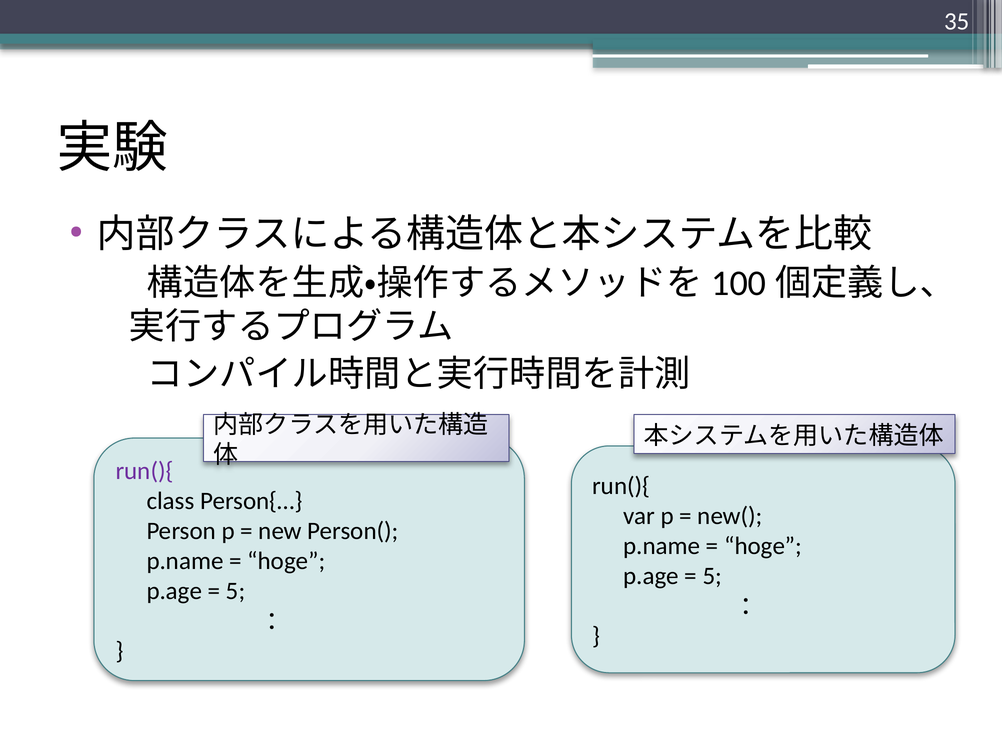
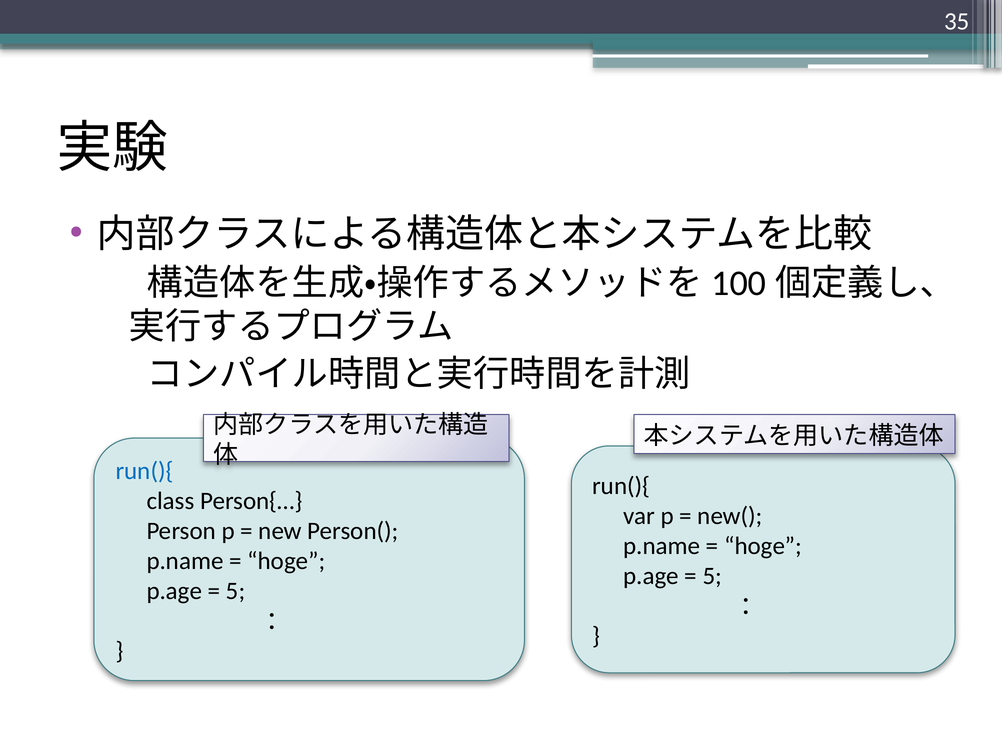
run(){ at (145, 471) colour: purple -> blue
